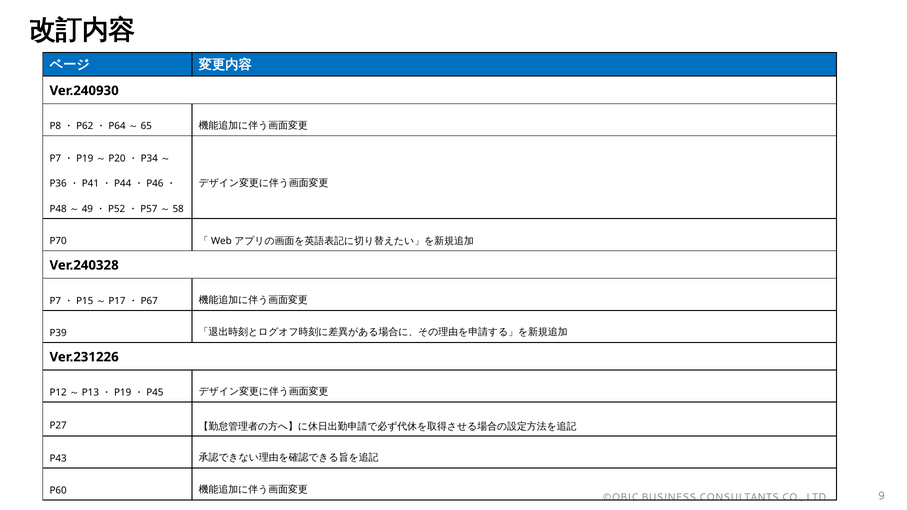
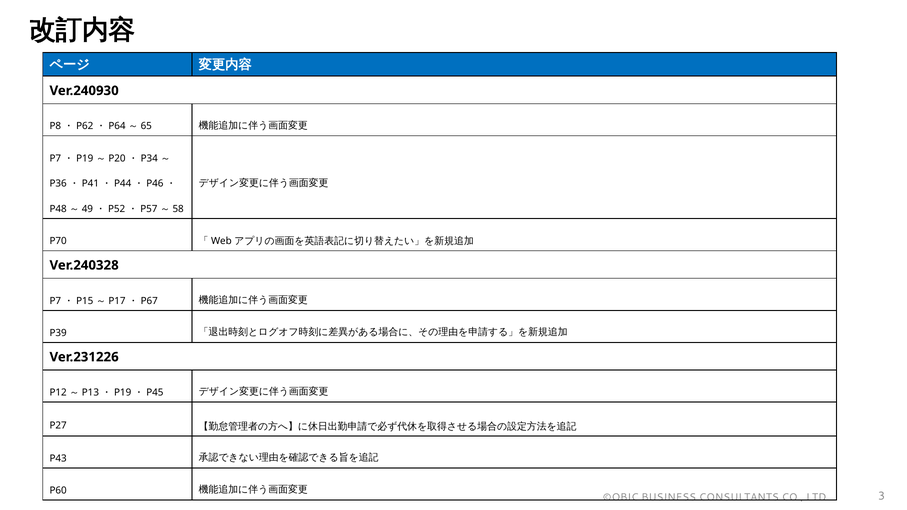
9: 9 -> 3
